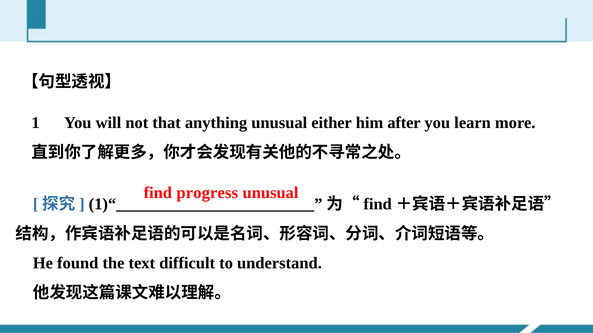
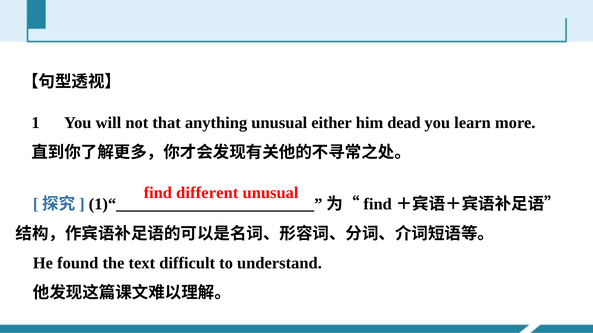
after: after -> dead
progress: progress -> different
